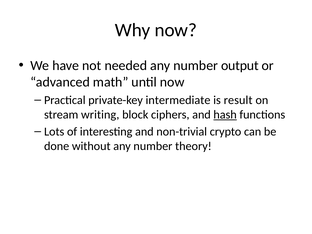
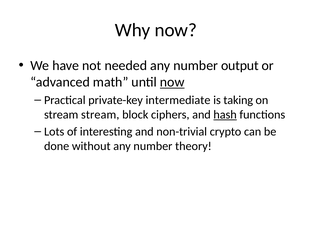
now at (172, 82) underline: none -> present
result: result -> taking
stream writing: writing -> stream
